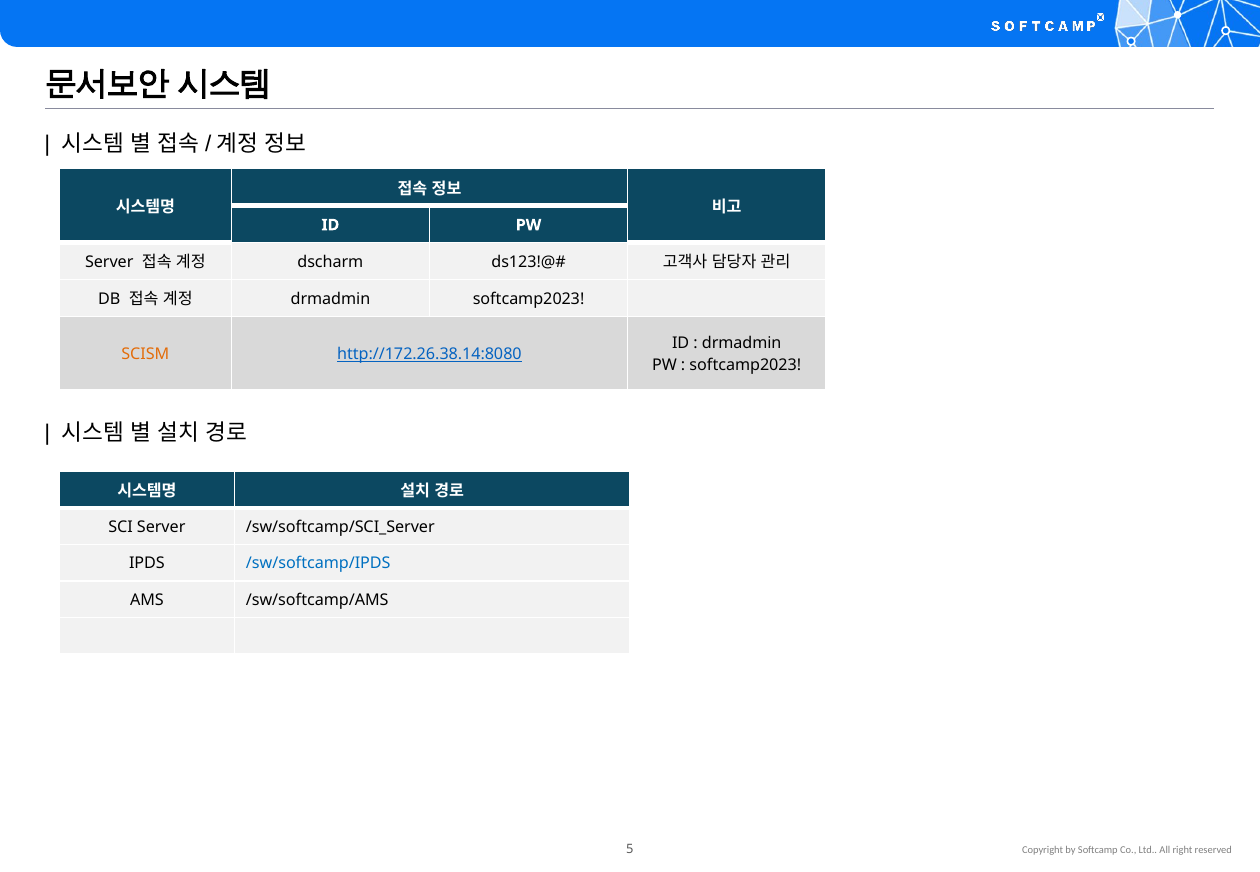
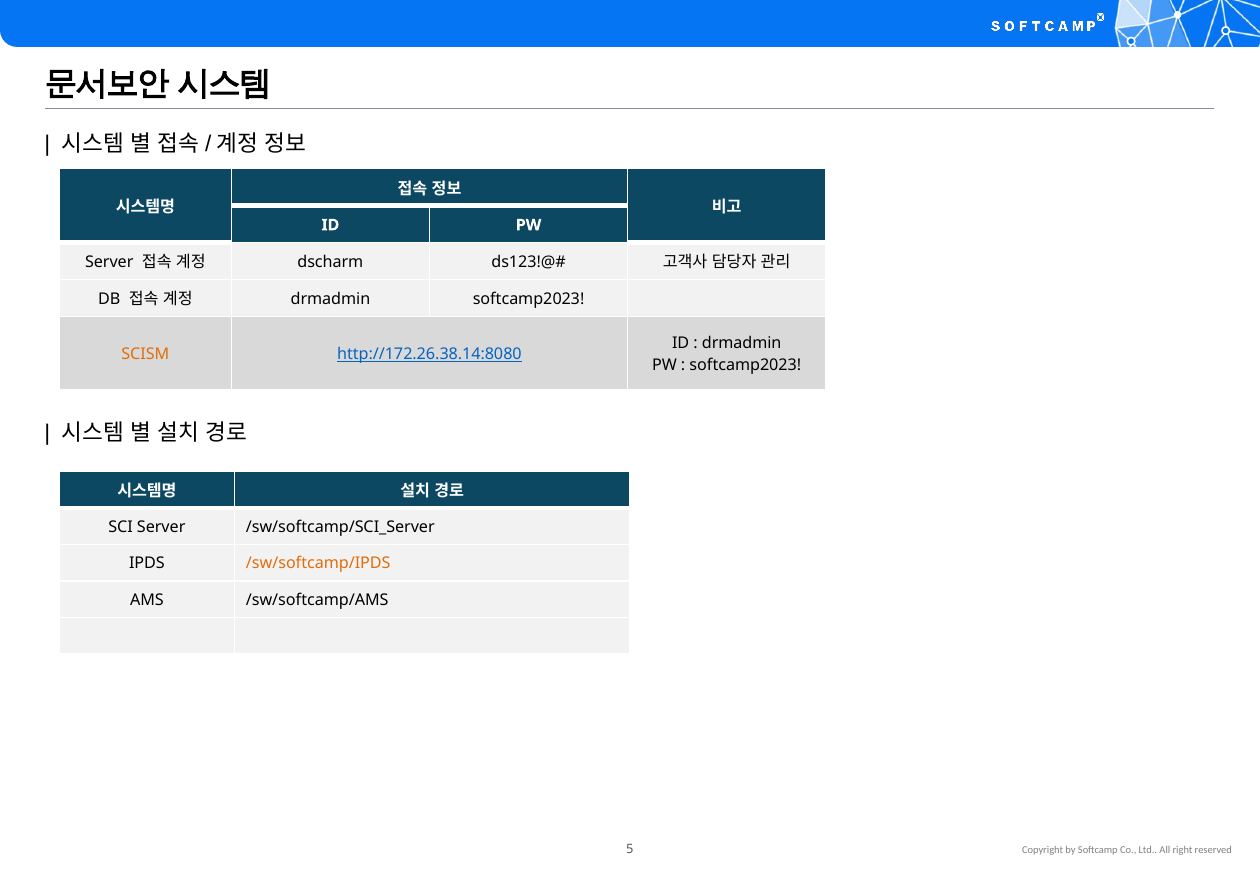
/sw/softcamp/IPDS colour: blue -> orange
